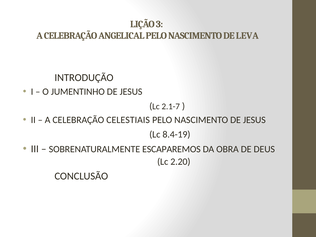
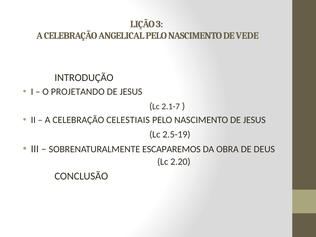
LEVA: LEVA -> VEDE
JUMENTINHO: JUMENTINHO -> PROJETANDO
8.4-19: 8.4-19 -> 2.5-19
